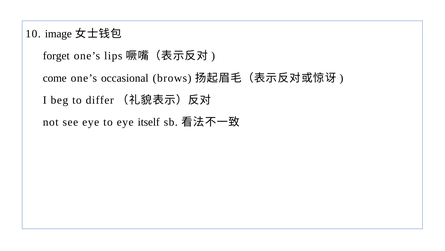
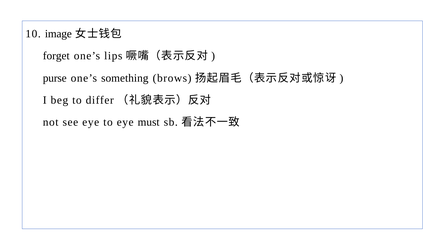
come: come -> purse
occasional: occasional -> something
itself: itself -> must
